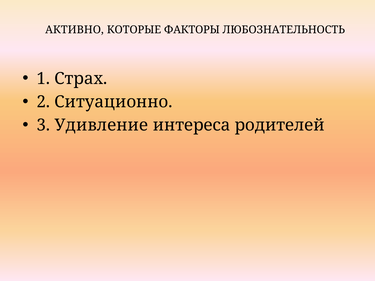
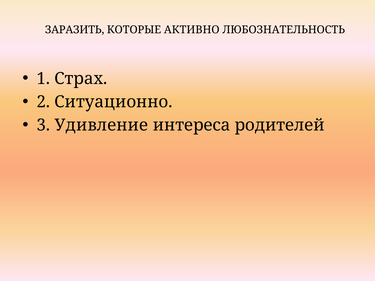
АКТИВНО: АКТИВНО -> ЗАРАЗИТЬ
ФАКТОРЫ: ФАКТОРЫ -> АКТИВНО
